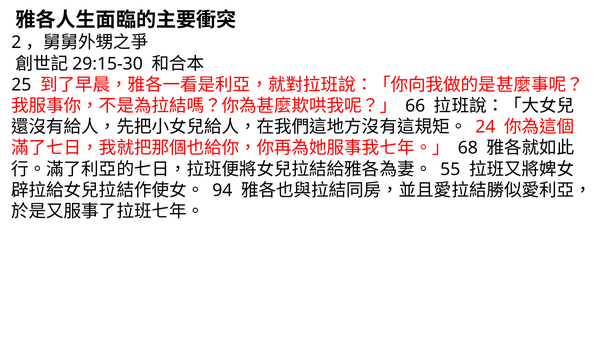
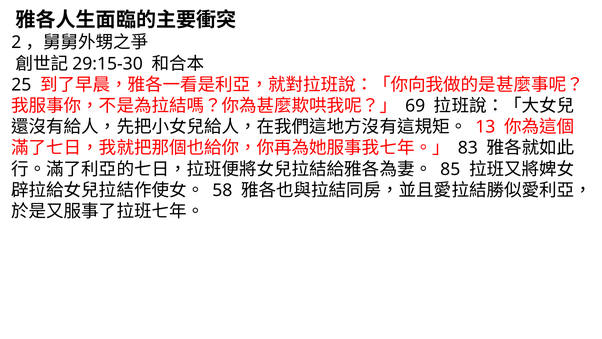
66: 66 -> 69
24: 24 -> 13
68: 68 -> 83
55: 55 -> 85
94: 94 -> 58
